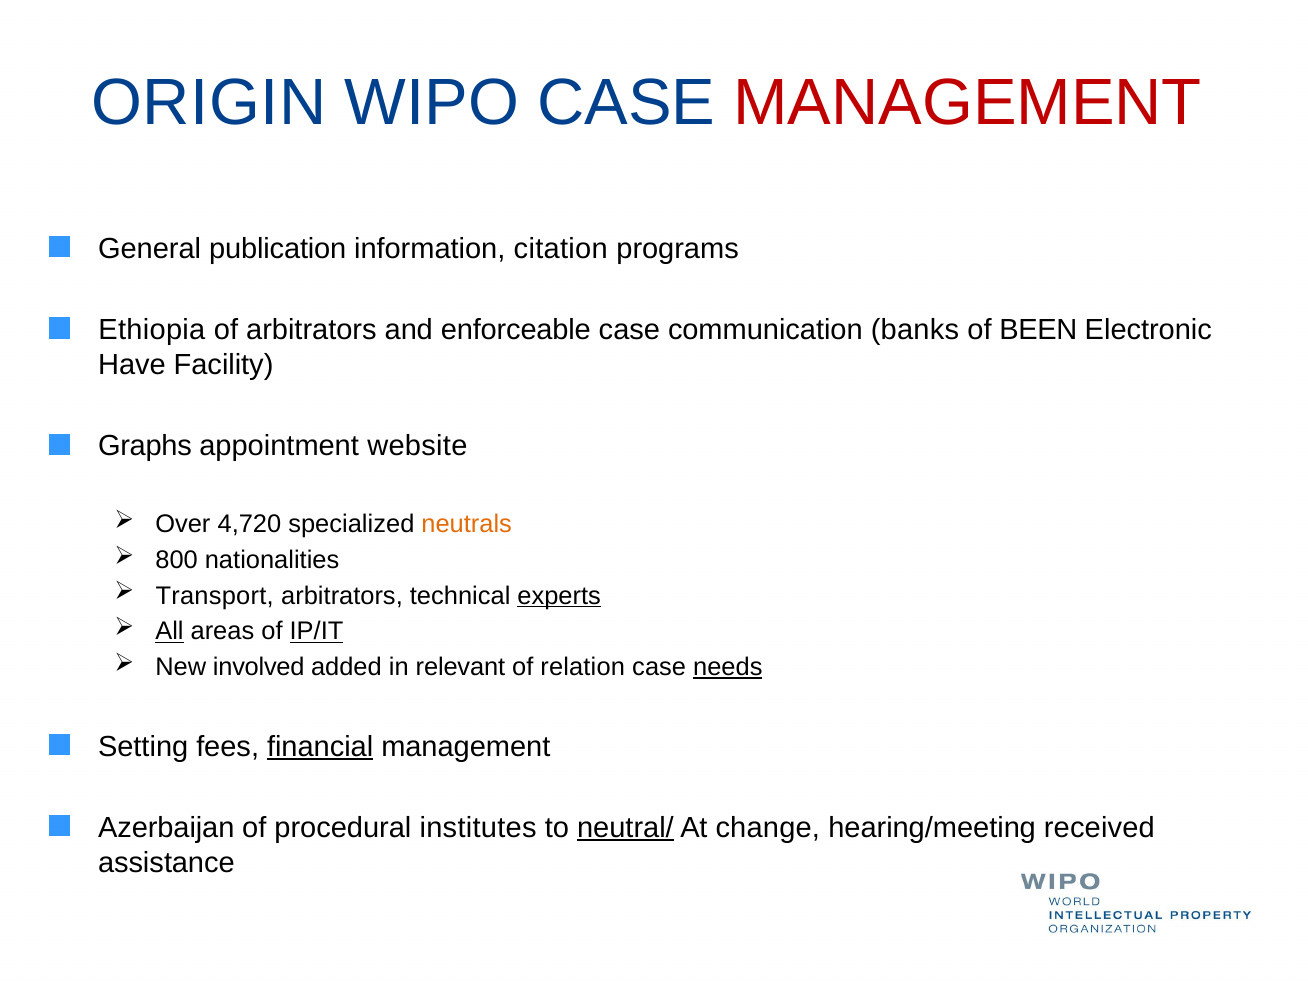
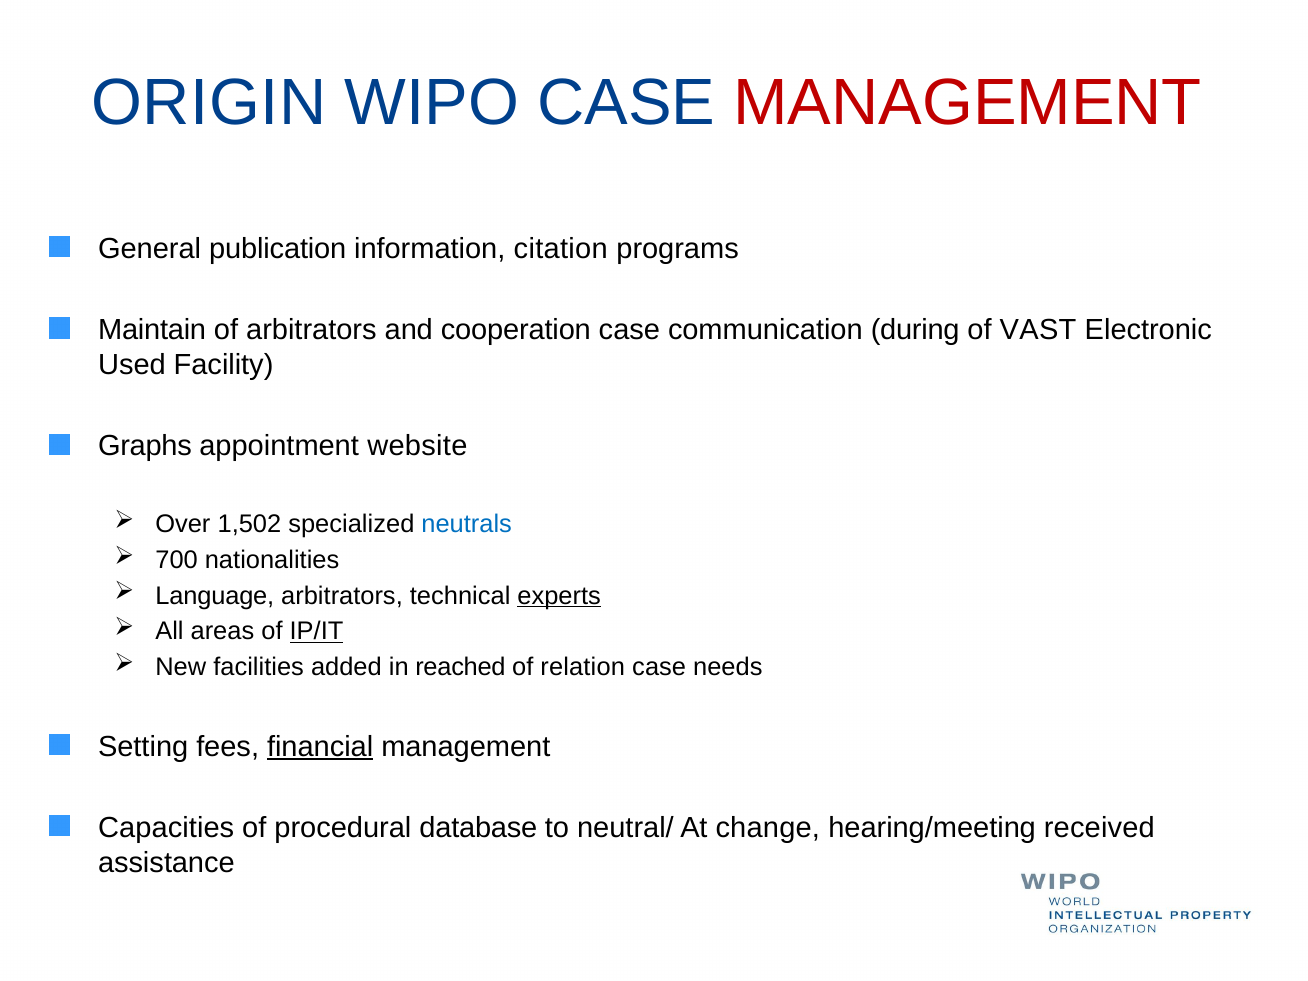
Ethiopia: Ethiopia -> Maintain
enforceable: enforceable -> cooperation
banks: banks -> during
BEEN: BEEN -> VAST
Have: Have -> Used
4,720: 4,720 -> 1,502
neutrals colour: orange -> blue
800: 800 -> 700
Transport: Transport -> Language
All underline: present -> none
involved: involved -> facilities
relevant: relevant -> reached
needs underline: present -> none
Azerbaijan: Azerbaijan -> Capacities
institutes: institutes -> database
neutral/ underline: present -> none
